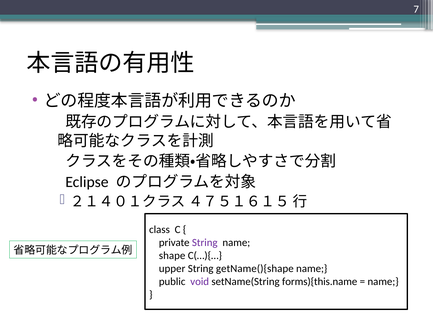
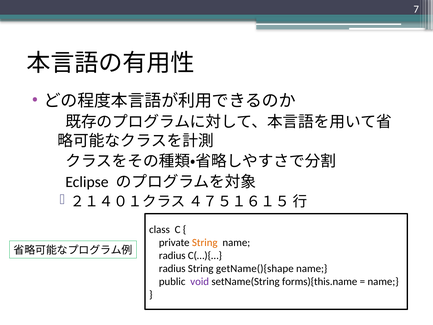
String at (205, 243) colour: purple -> orange
shape at (172, 256): shape -> radius
upper at (172, 269): upper -> radius
